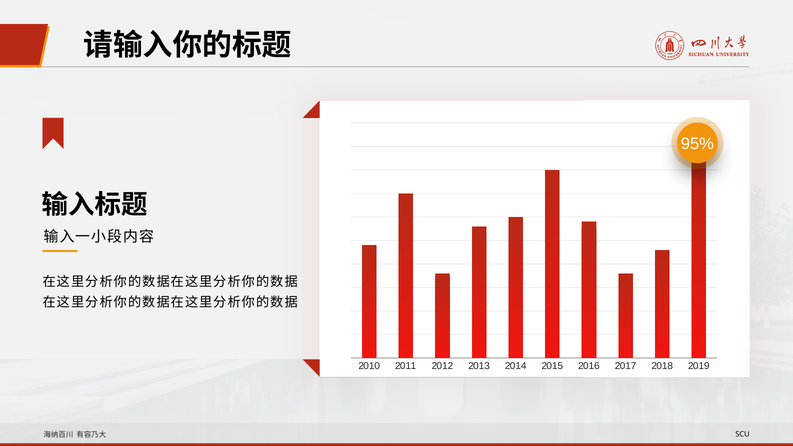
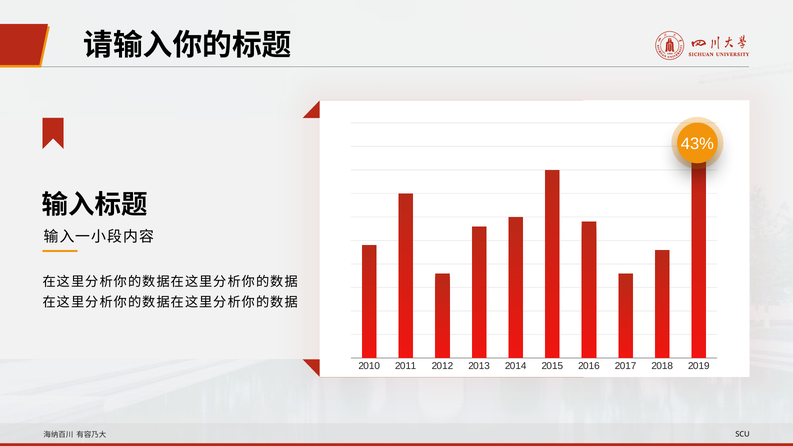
95%: 95% -> 43%
